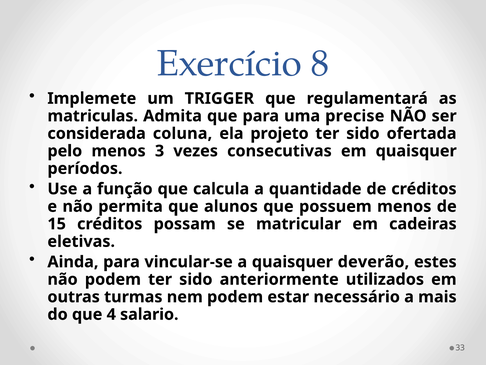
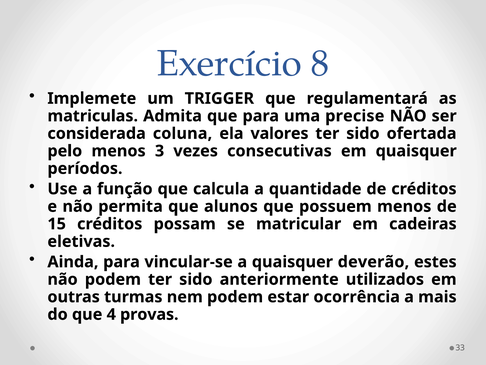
projeto: projeto -> valores
necessário: necessário -> ocorrência
salario: salario -> provas
